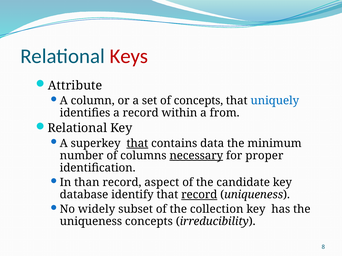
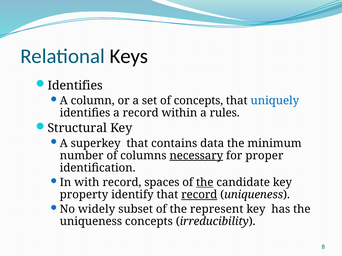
Keys colour: red -> black
Attribute at (75, 86): Attribute -> Identifies
from: from -> rules
Relational at (77, 128): Relational -> Structural
that at (137, 144) underline: present -> none
than: than -> with
aspect: aspect -> spaces
the at (205, 183) underline: none -> present
database: database -> property
collection: collection -> represent
